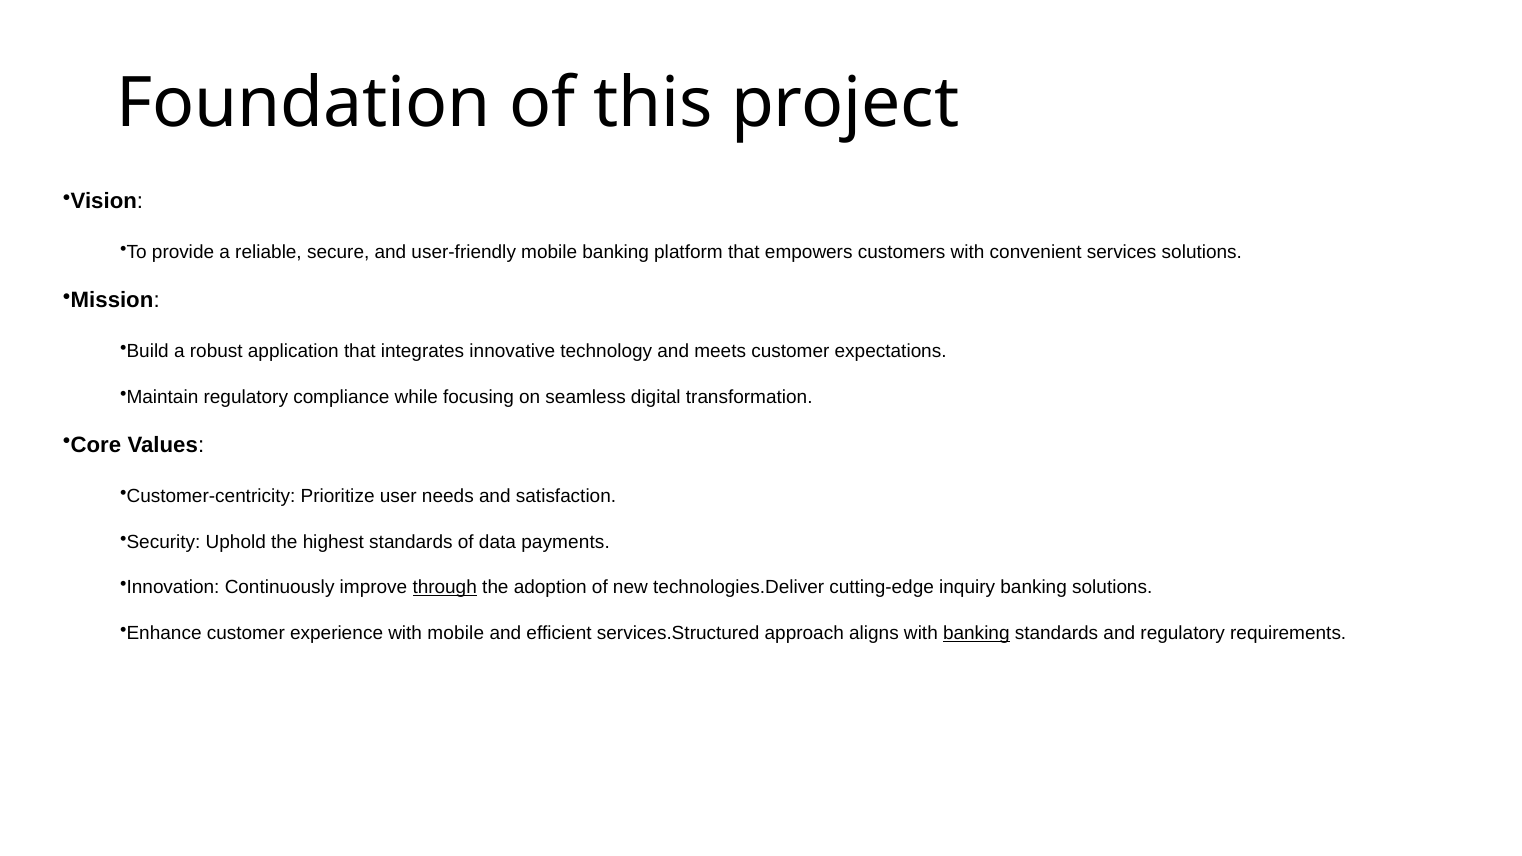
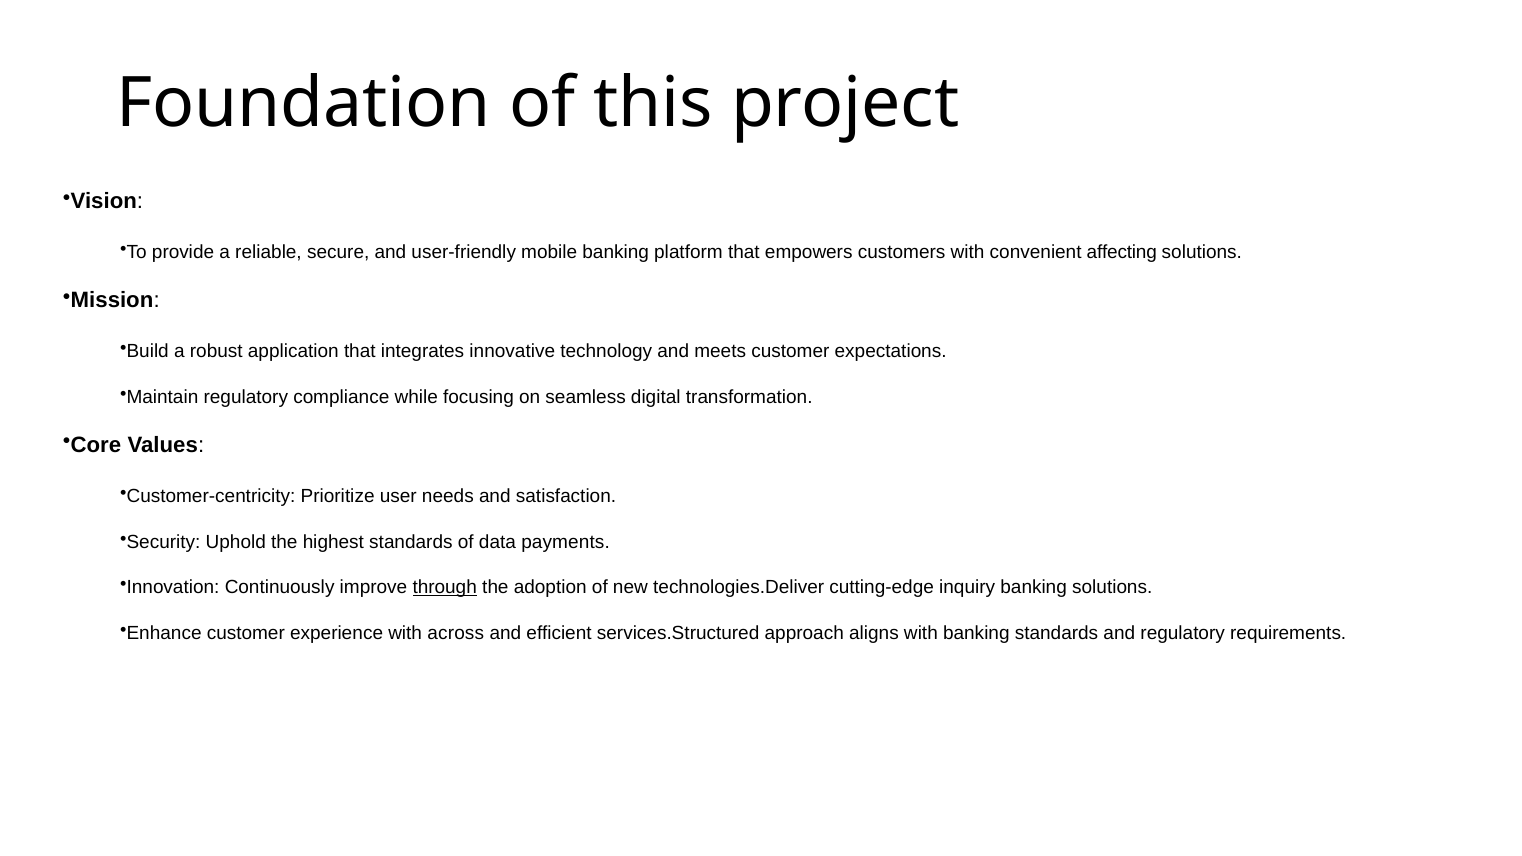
services: services -> affecting
with mobile: mobile -> across
banking at (976, 633) underline: present -> none
